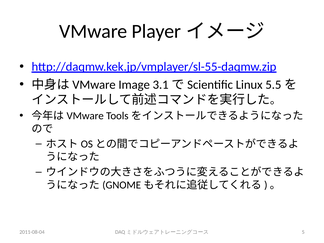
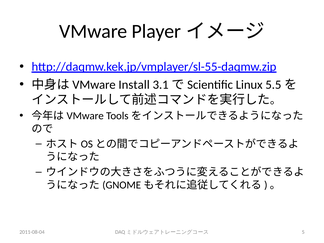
Image: Image -> Install
